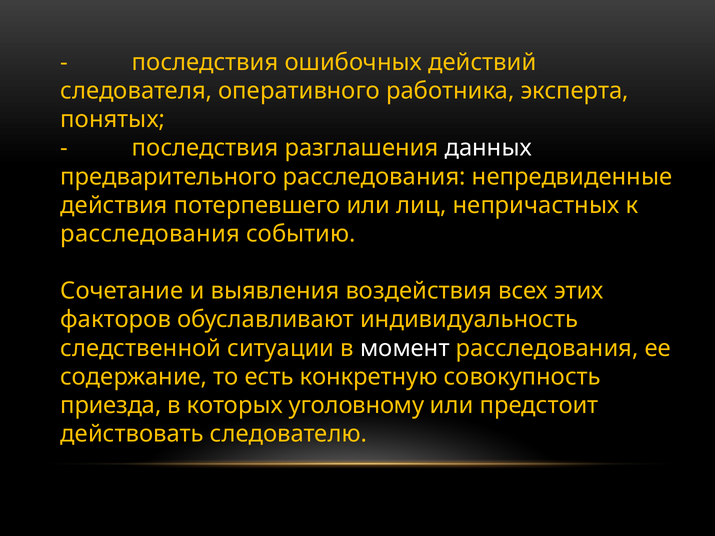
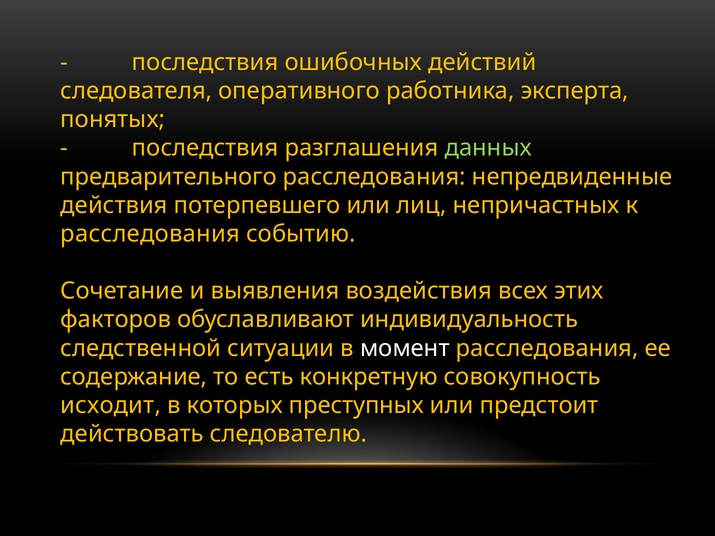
данных colour: white -> light green
приезда: приезда -> исходит
уголовному: уголовному -> преступных
